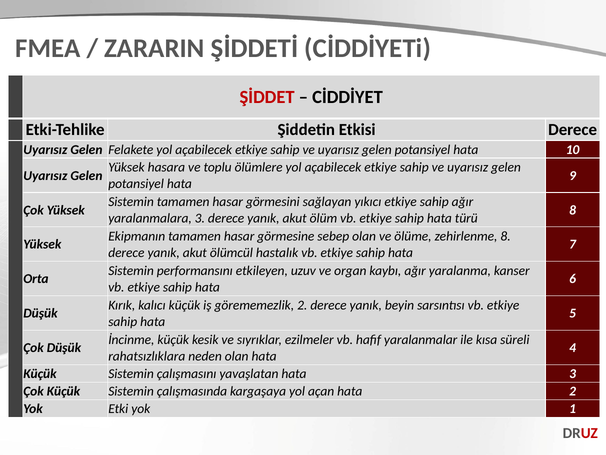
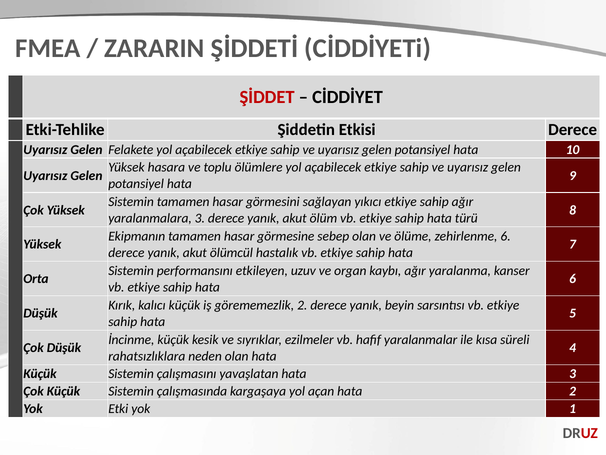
zehirlenme 8: 8 -> 6
